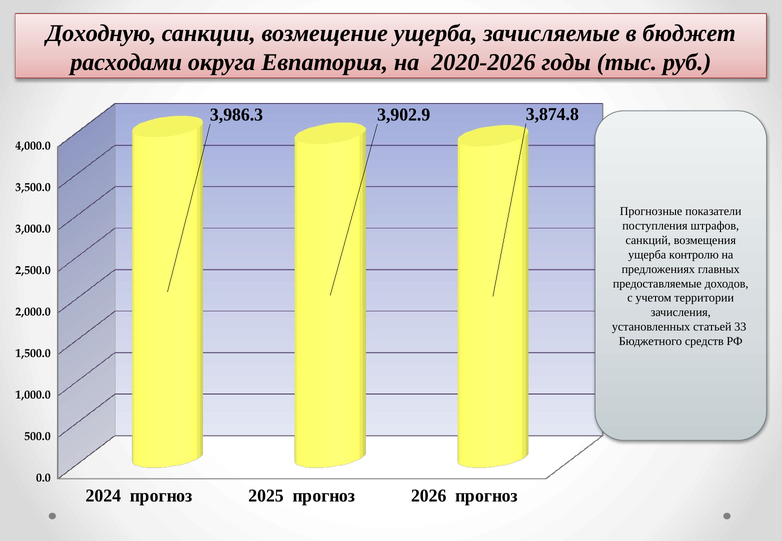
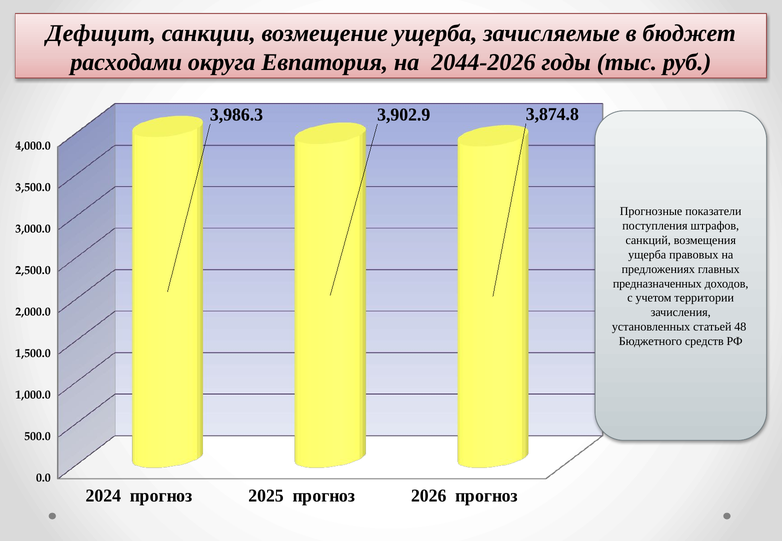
Доходную: Доходную -> Дефицит
2020-2026: 2020-2026 -> 2044-2026
контролю: контролю -> правовых
предоставляемые: предоставляемые -> предназначенных
33: 33 -> 48
